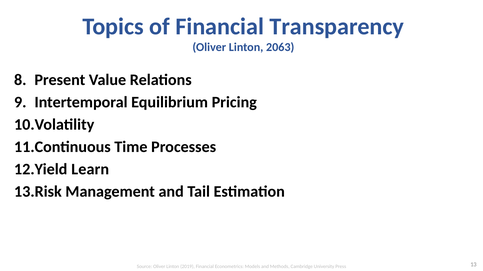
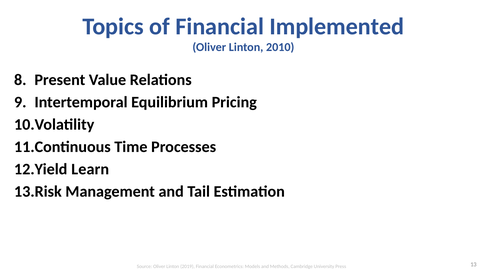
Transparency: Transparency -> Implemented
2063: 2063 -> 2010
